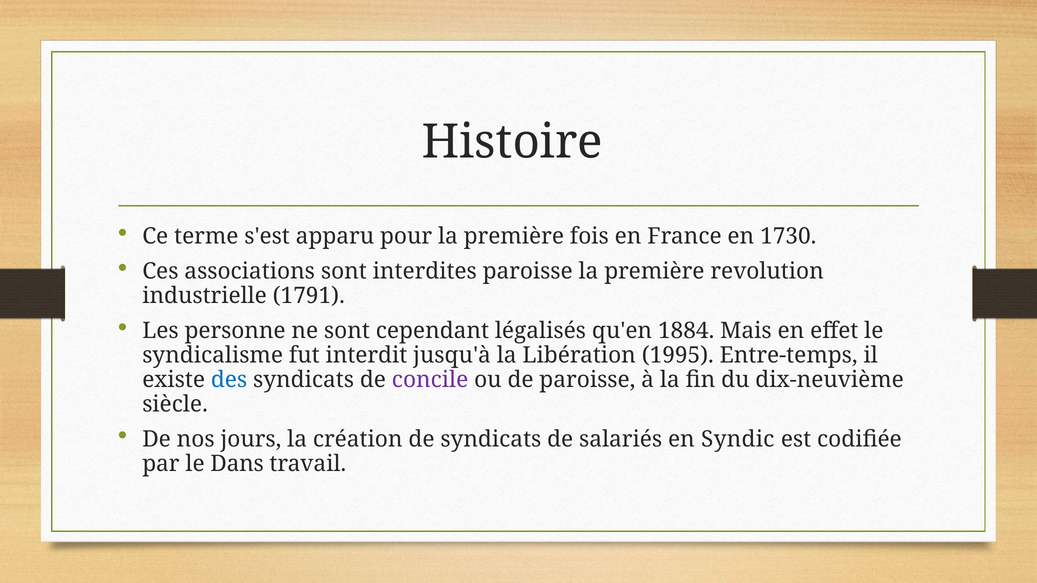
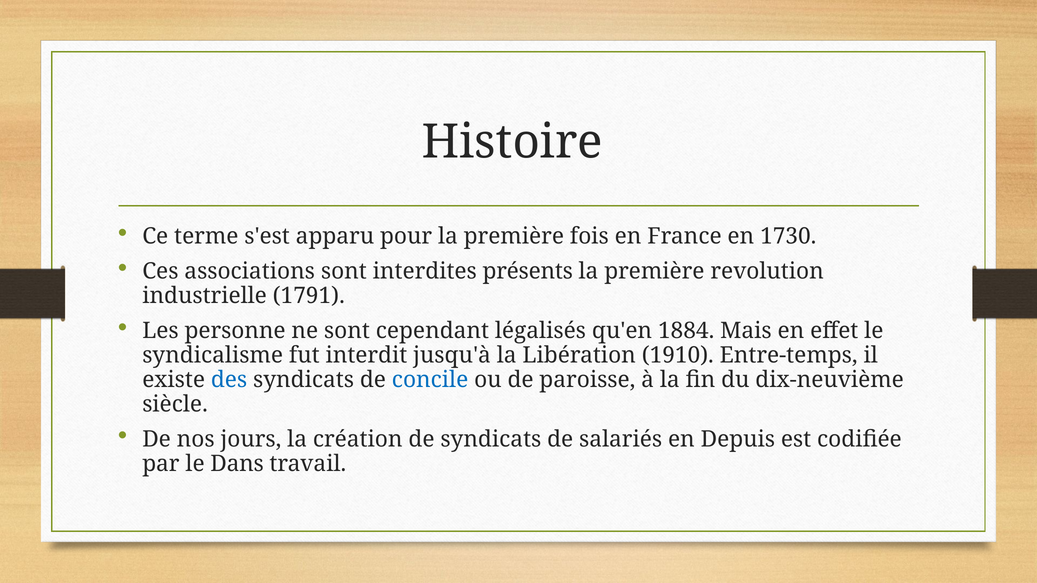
interdites paroisse: paroisse -> présents
1995: 1995 -> 1910
concile colour: purple -> blue
Syndic: Syndic -> Depuis
